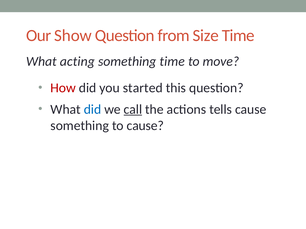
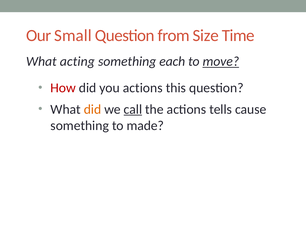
Show: Show -> Small
something time: time -> each
move underline: none -> present
you started: started -> actions
did at (92, 110) colour: blue -> orange
to cause: cause -> made
